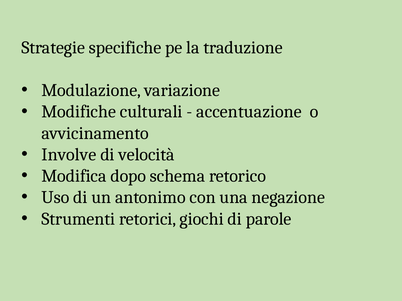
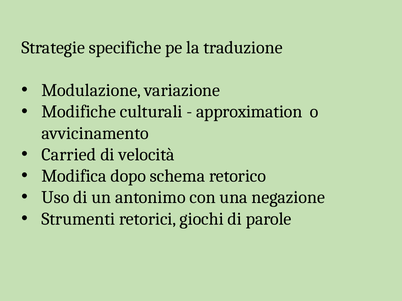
accentuazione: accentuazione -> approximation
Involve: Involve -> Carried
